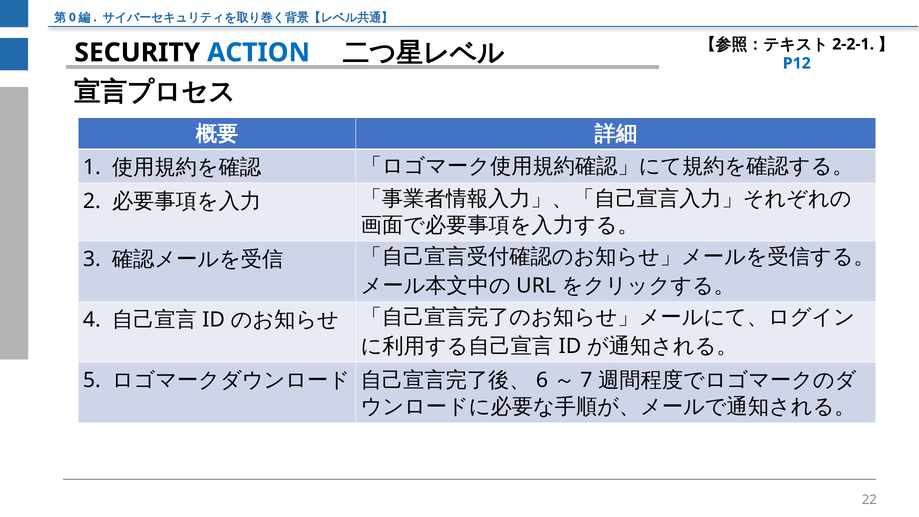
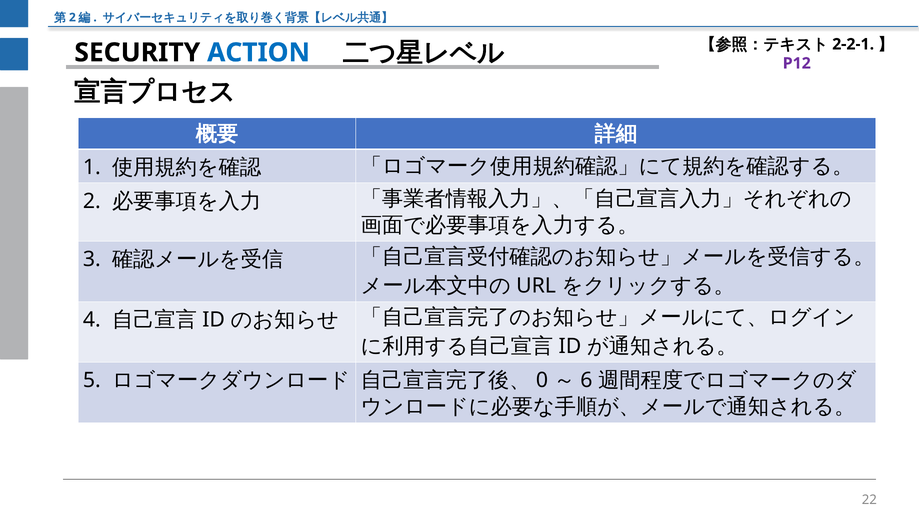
0 at (72, 17): 0 -> 2
P12 colour: blue -> purple
6: 6 -> 0
7: 7 -> 6
